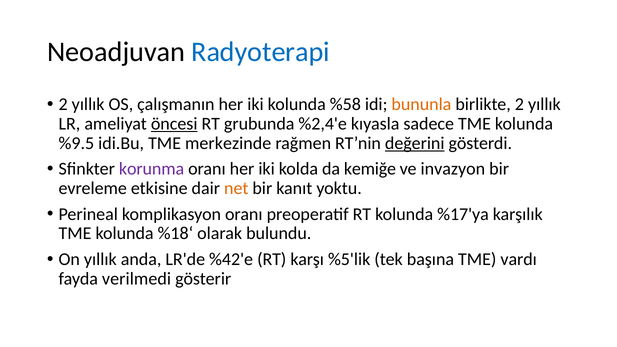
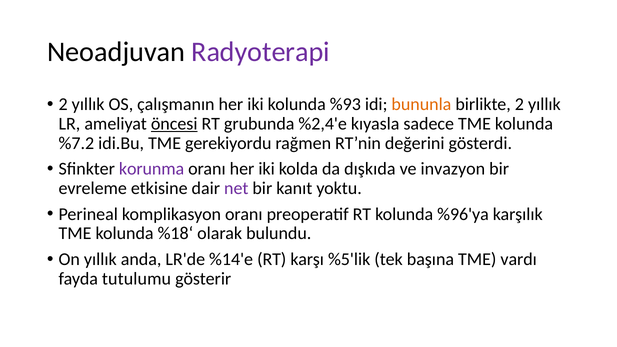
Radyoterapi colour: blue -> purple
%58: %58 -> %93
%9.5: %9.5 -> %7.2
merkezinde: merkezinde -> gerekiyordu
değerini underline: present -> none
kemiğe: kemiğe -> dışkıda
net colour: orange -> purple
%17'ya: %17'ya -> %96'ya
%42'e: %42'e -> %14'e
verilmedi: verilmedi -> tutulumu
